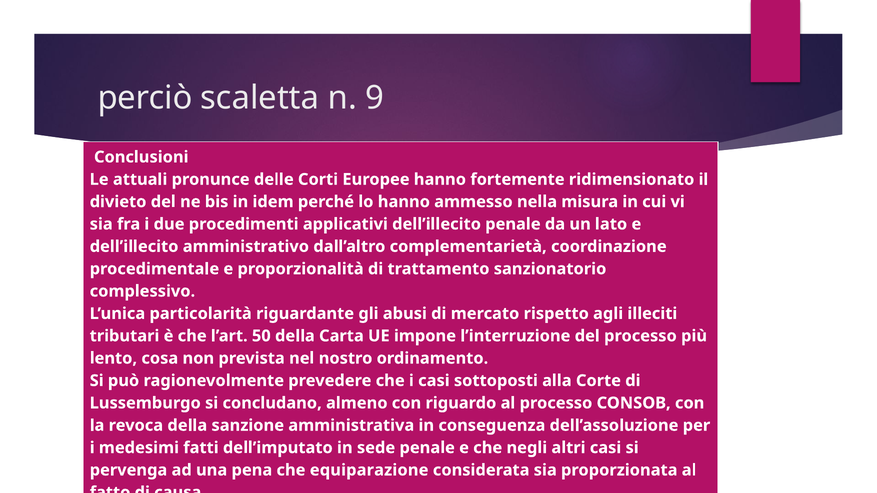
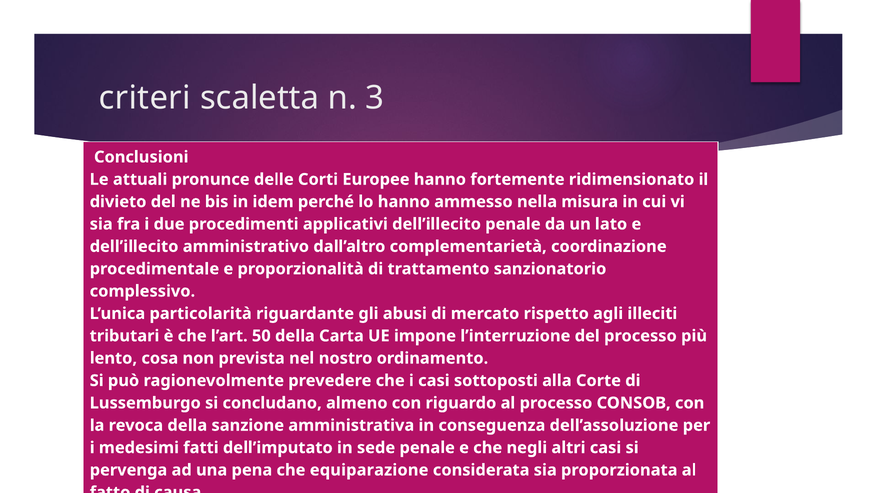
perciò: perciò -> criteri
9: 9 -> 3
